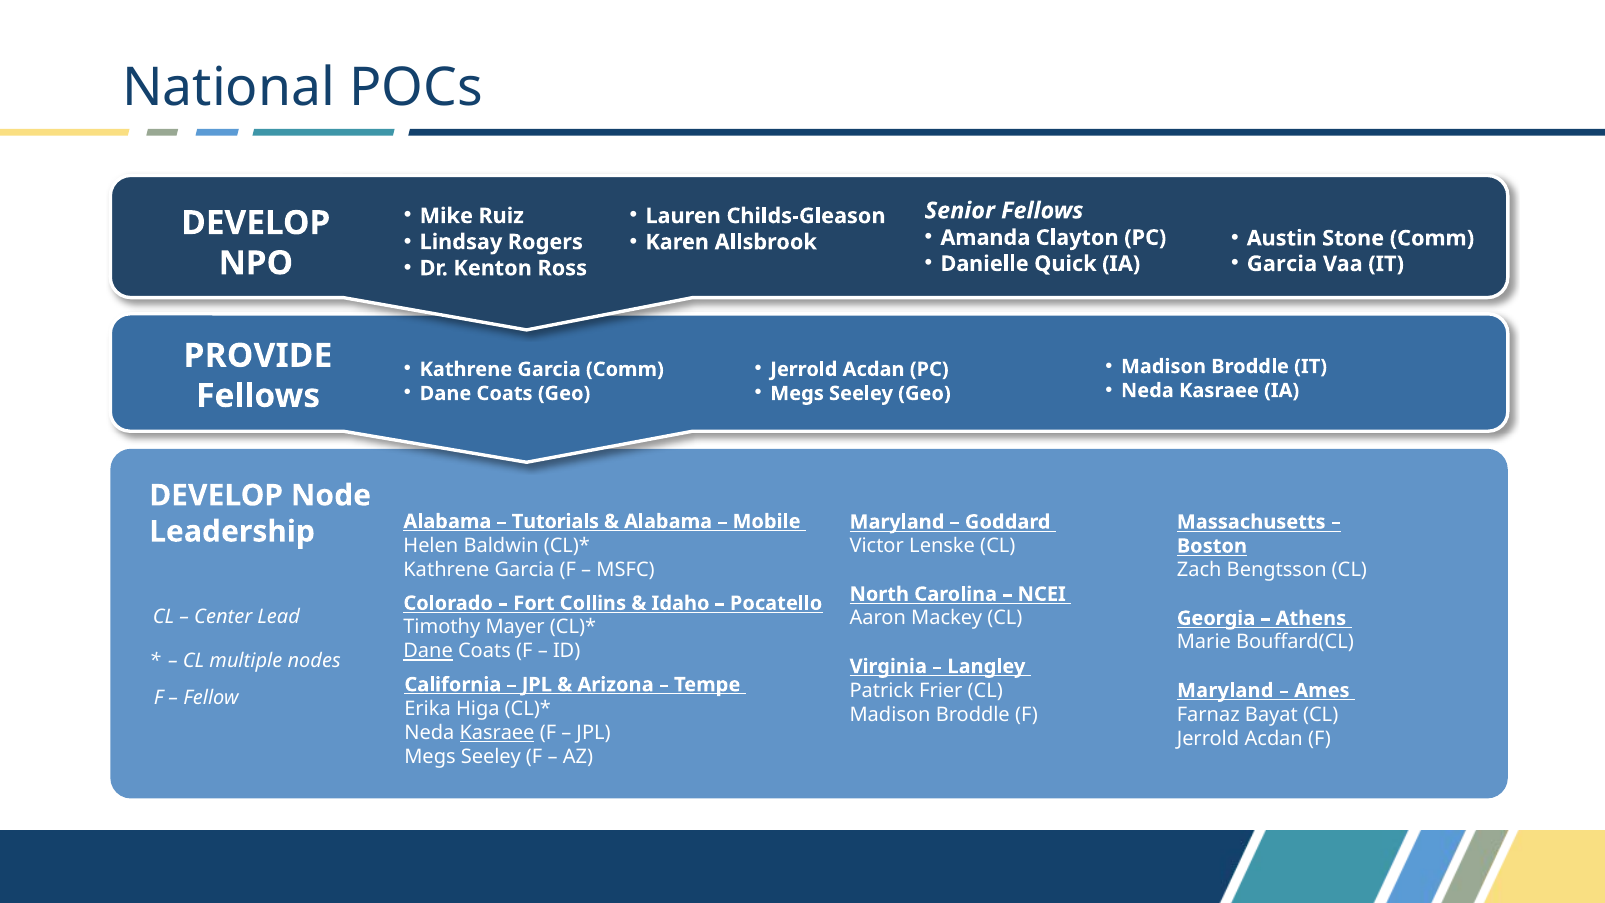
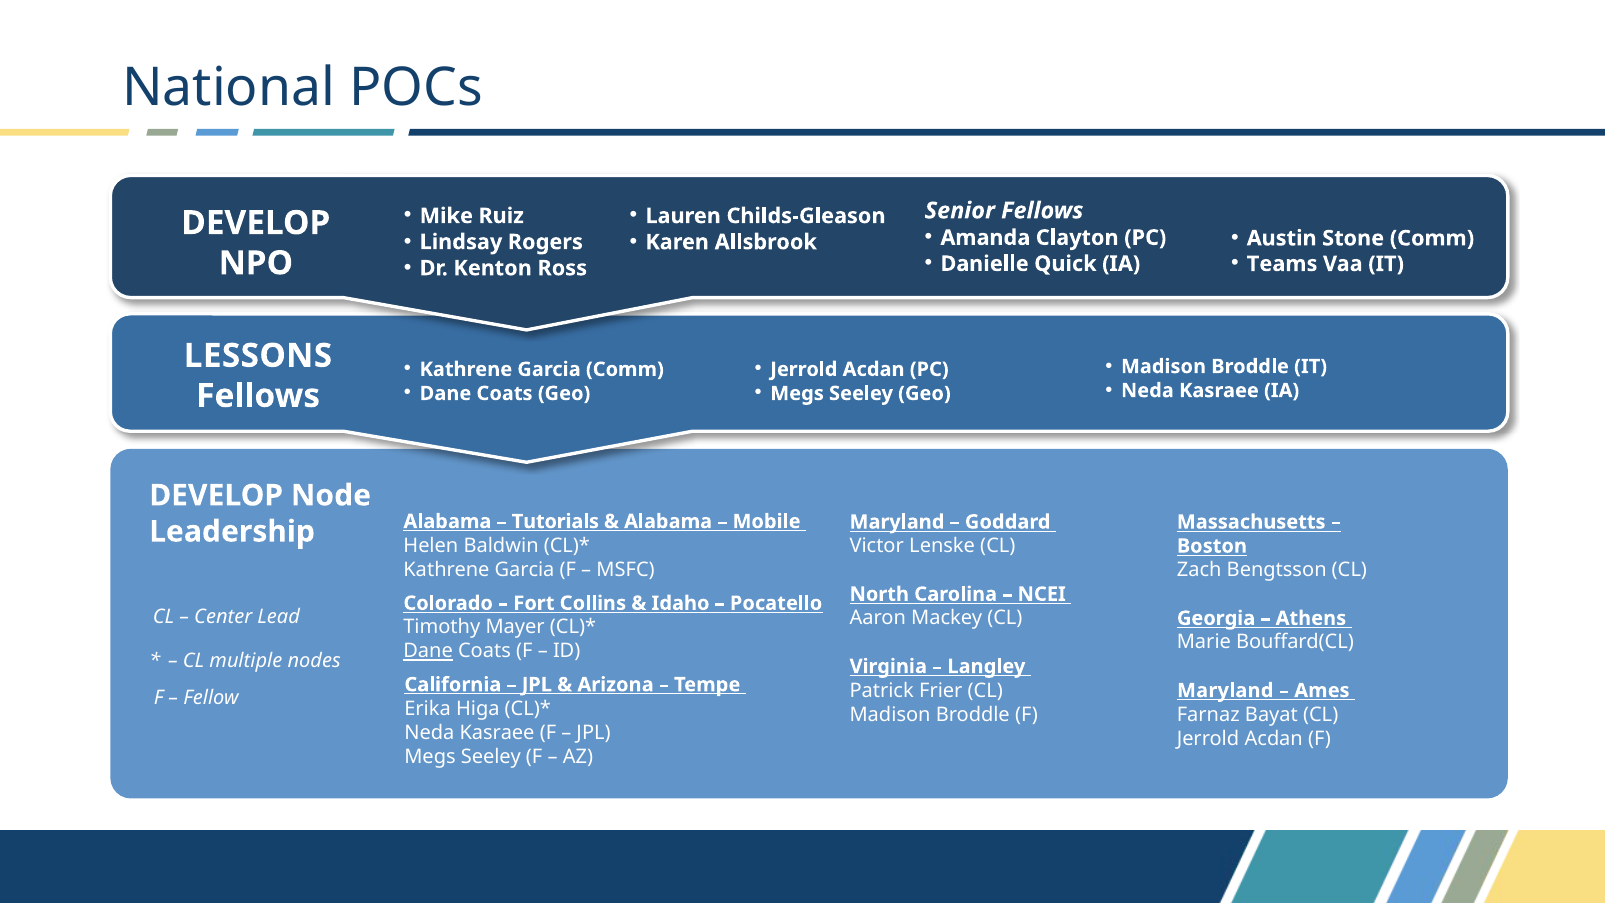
Garcia at (1282, 264): Garcia -> Teams
PROVIDE: PROVIDE -> LESSONS
Kasraee at (497, 733) underline: present -> none
